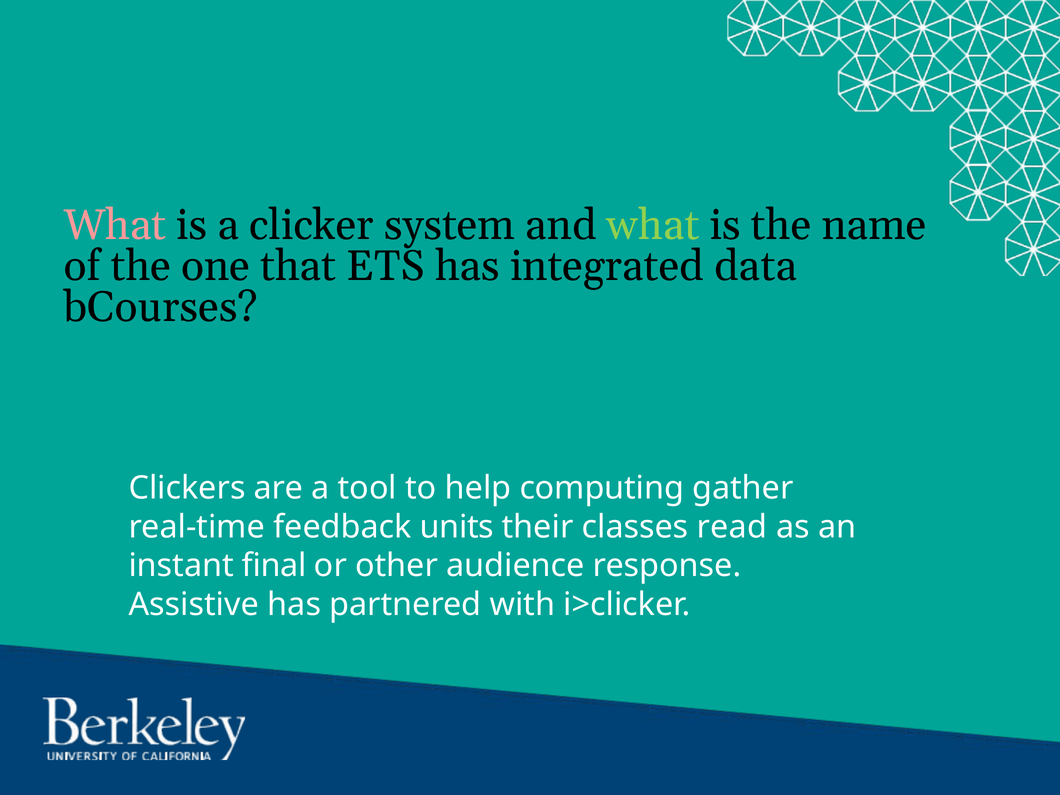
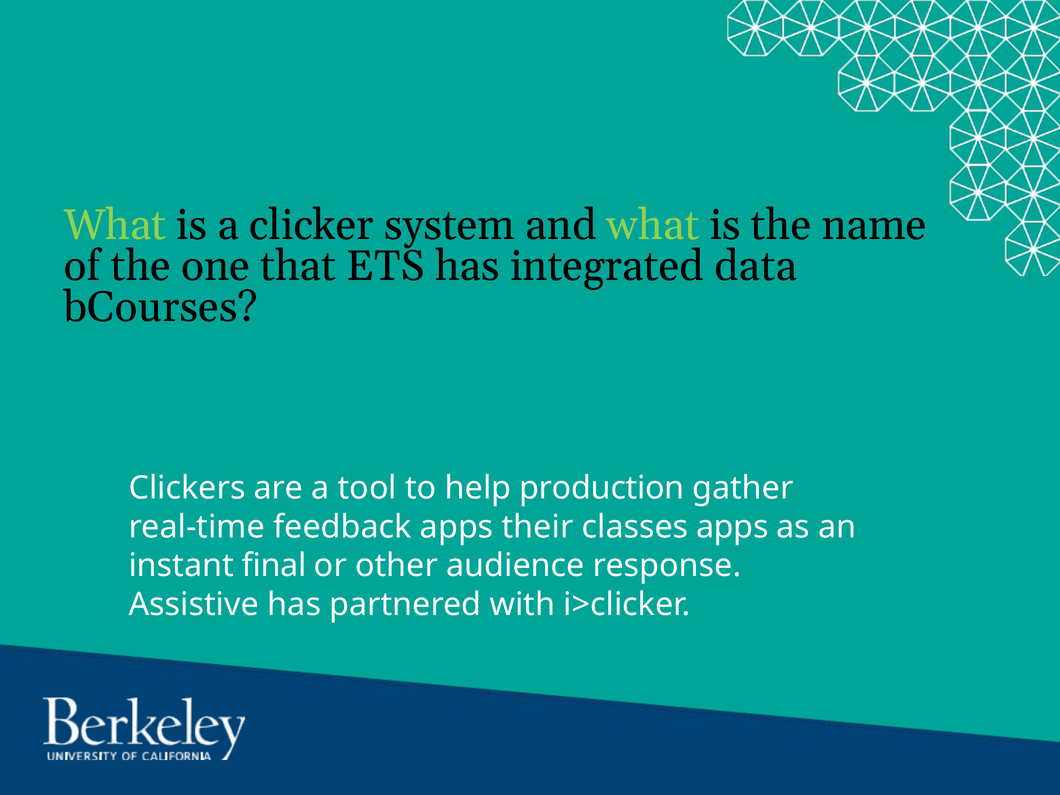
What at (115, 225) colour: pink -> light green
computing: computing -> production
feedback units: units -> apps
classes read: read -> apps
